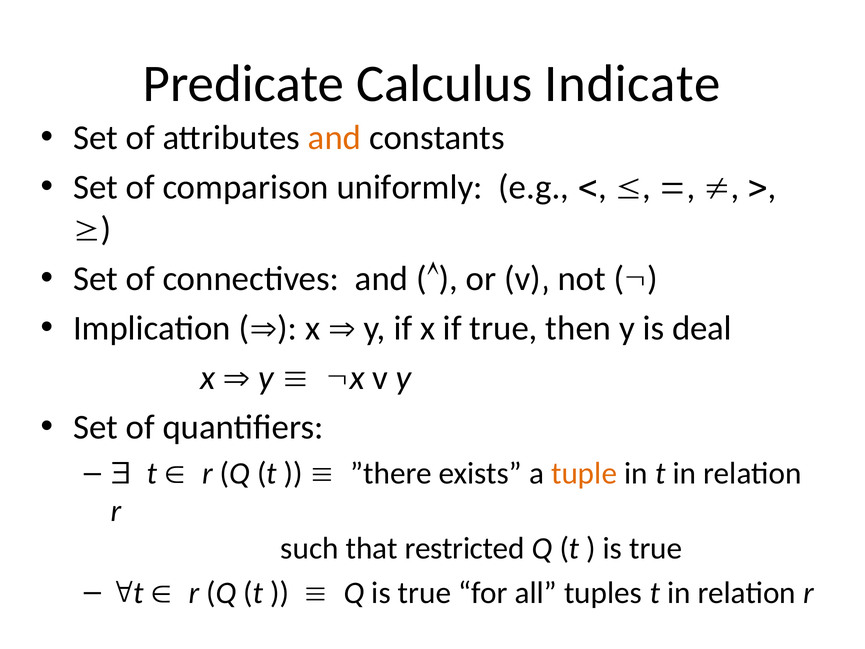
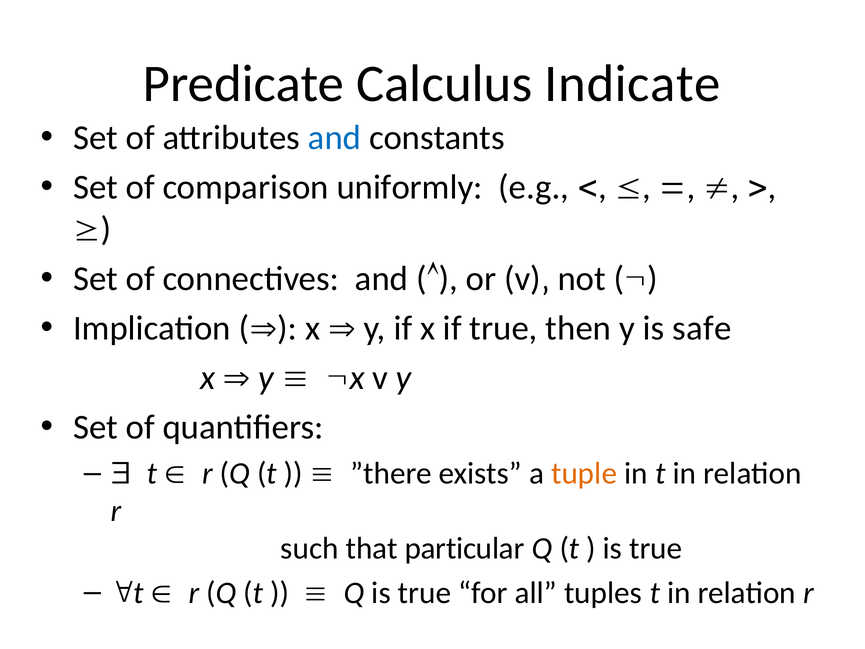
and at (335, 138) colour: orange -> blue
deal: deal -> safe
restricted: restricted -> particular
